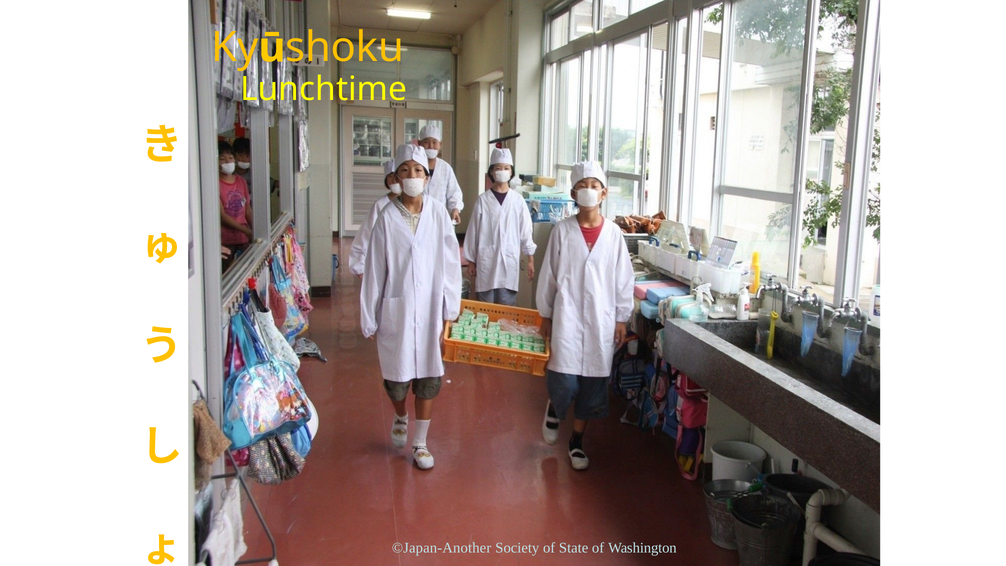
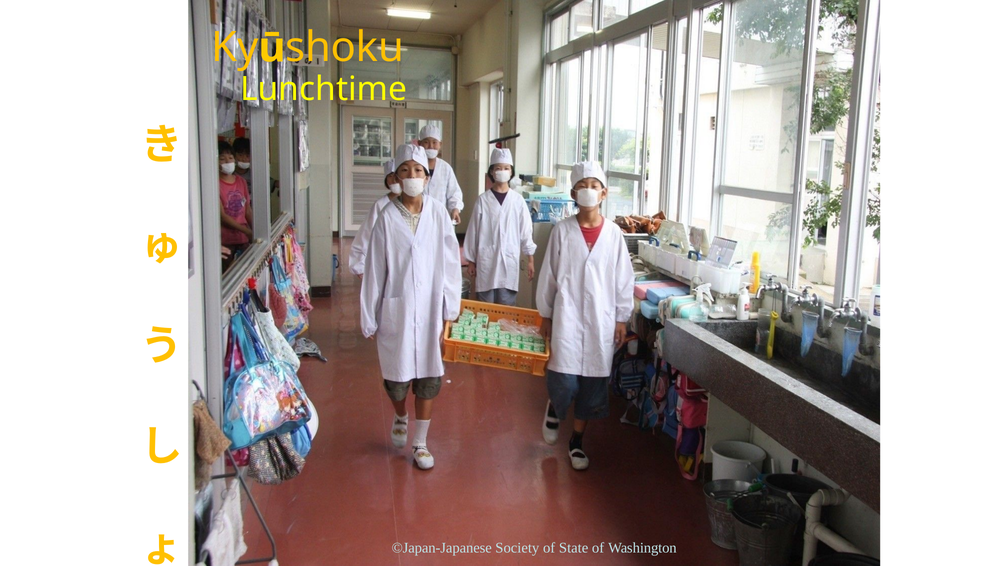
©Japan-Another: ©Japan-Another -> ©Japan-Japanese
